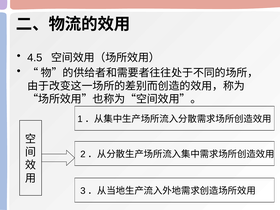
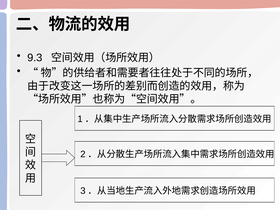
4.5: 4.5 -> 9.3
